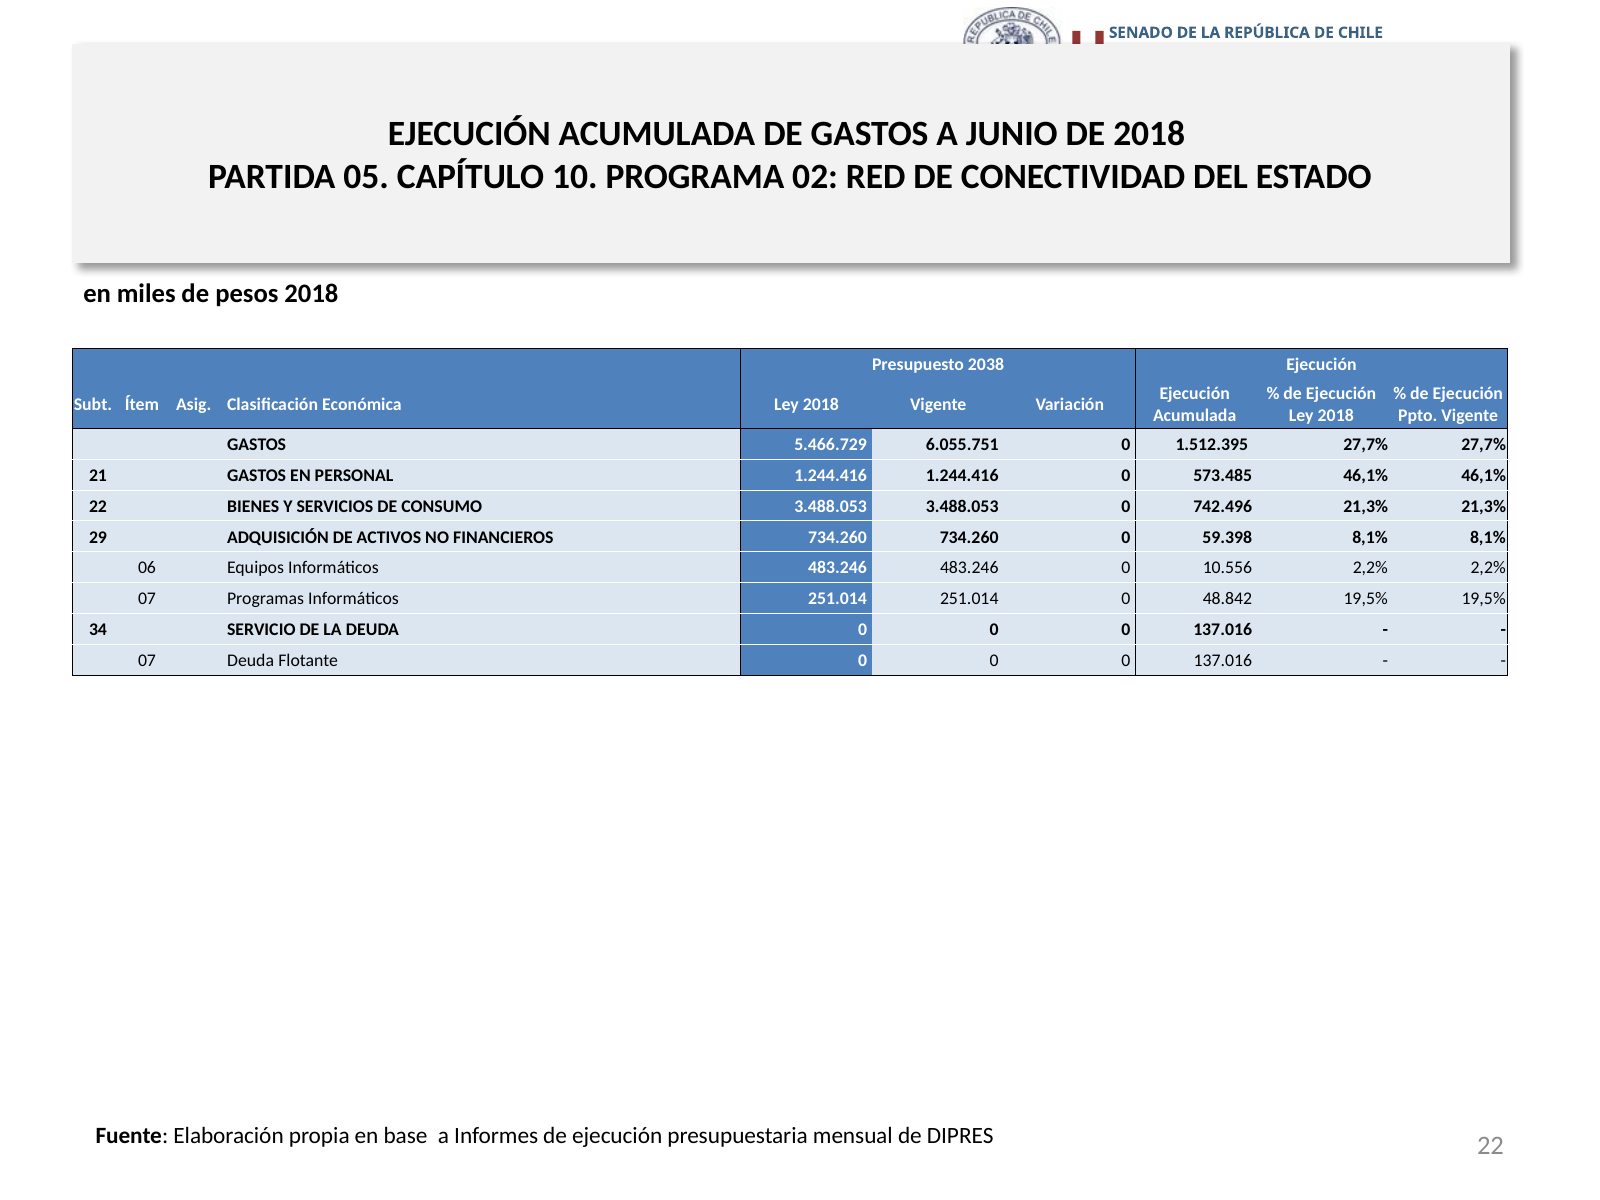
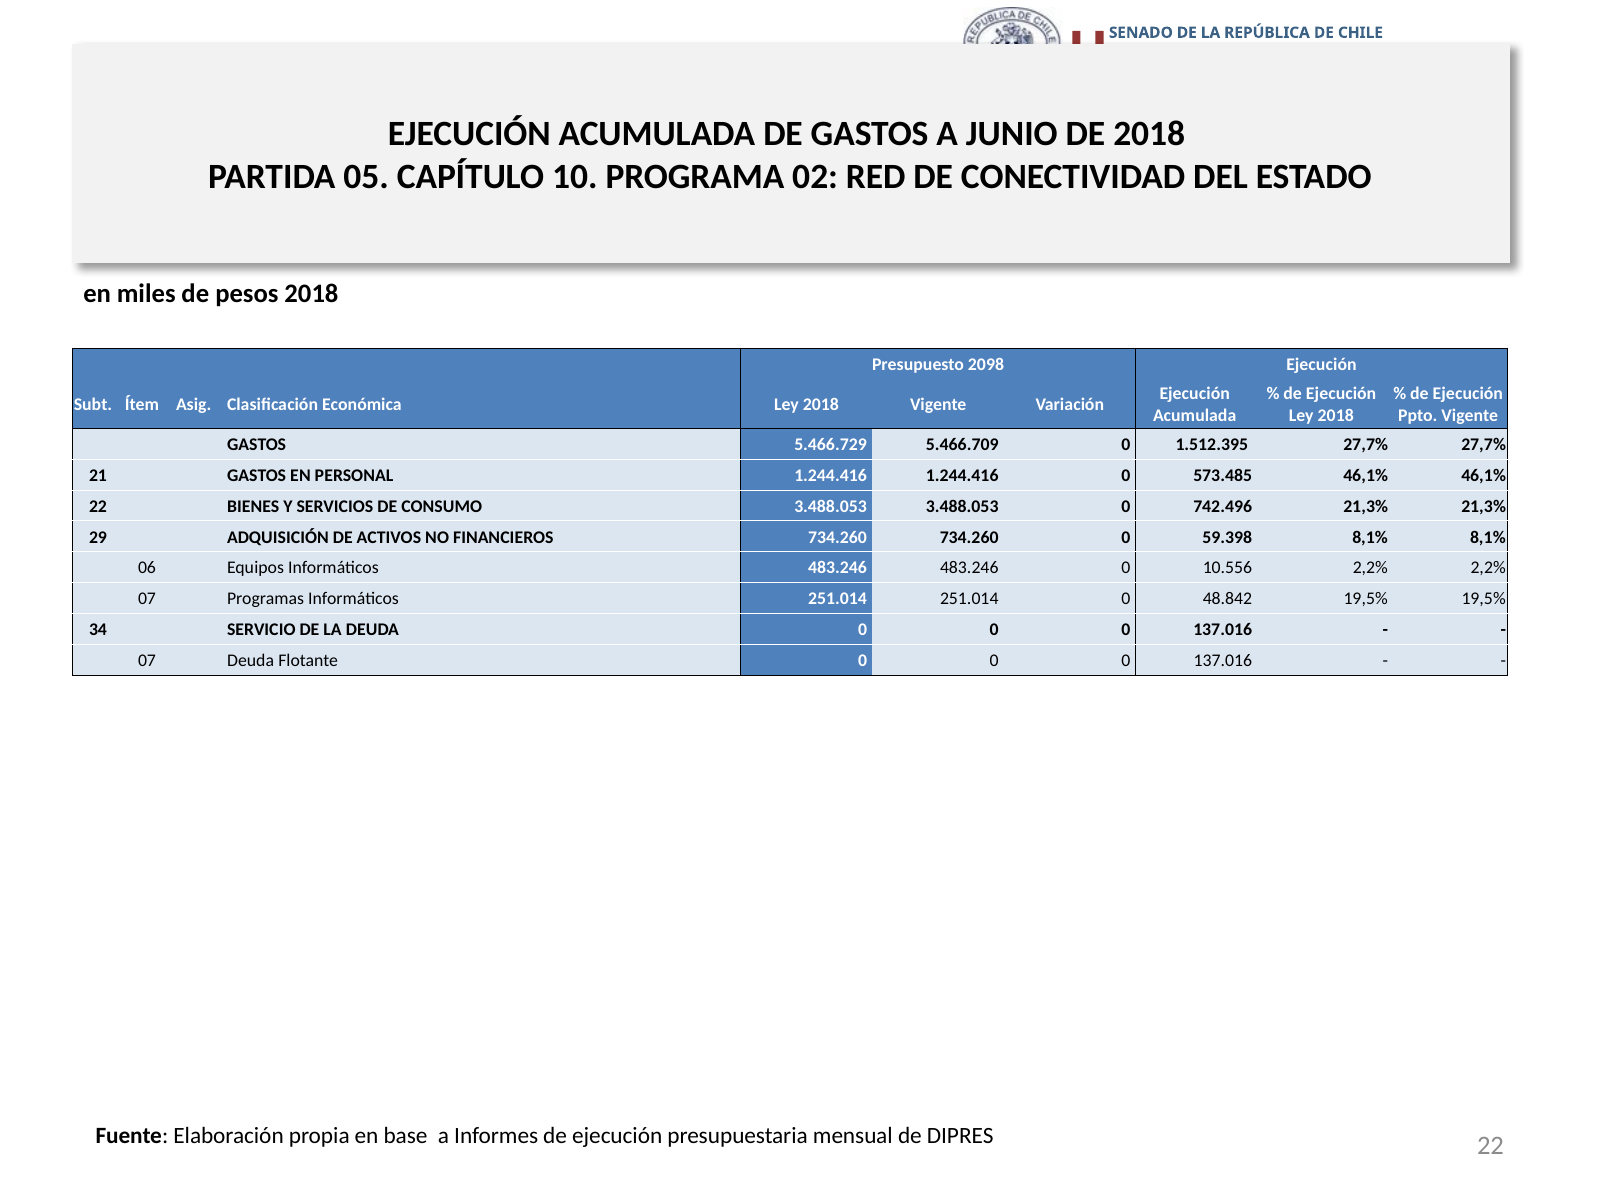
2038: 2038 -> 2098
6.055.751: 6.055.751 -> 5.466.709
